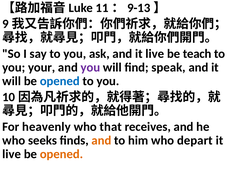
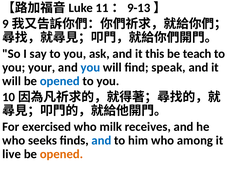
and it live: live -> this
you at (90, 67) colour: purple -> blue
heavenly: heavenly -> exercised
that: that -> milk
and at (101, 140) colour: orange -> blue
depart: depart -> among
